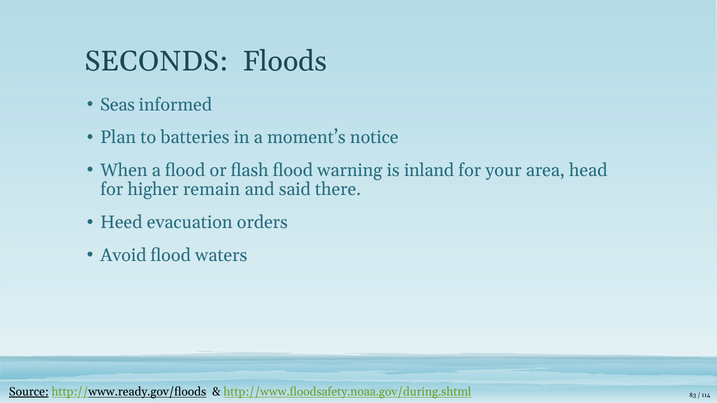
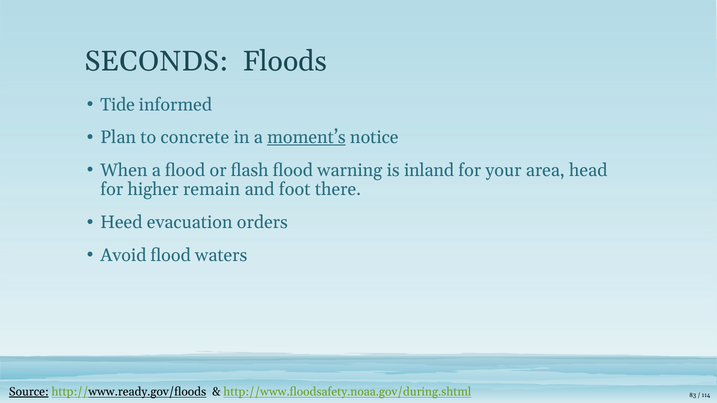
Seas: Seas -> Tide
batteries: batteries -> concrete
moment’s underline: none -> present
said: said -> foot
